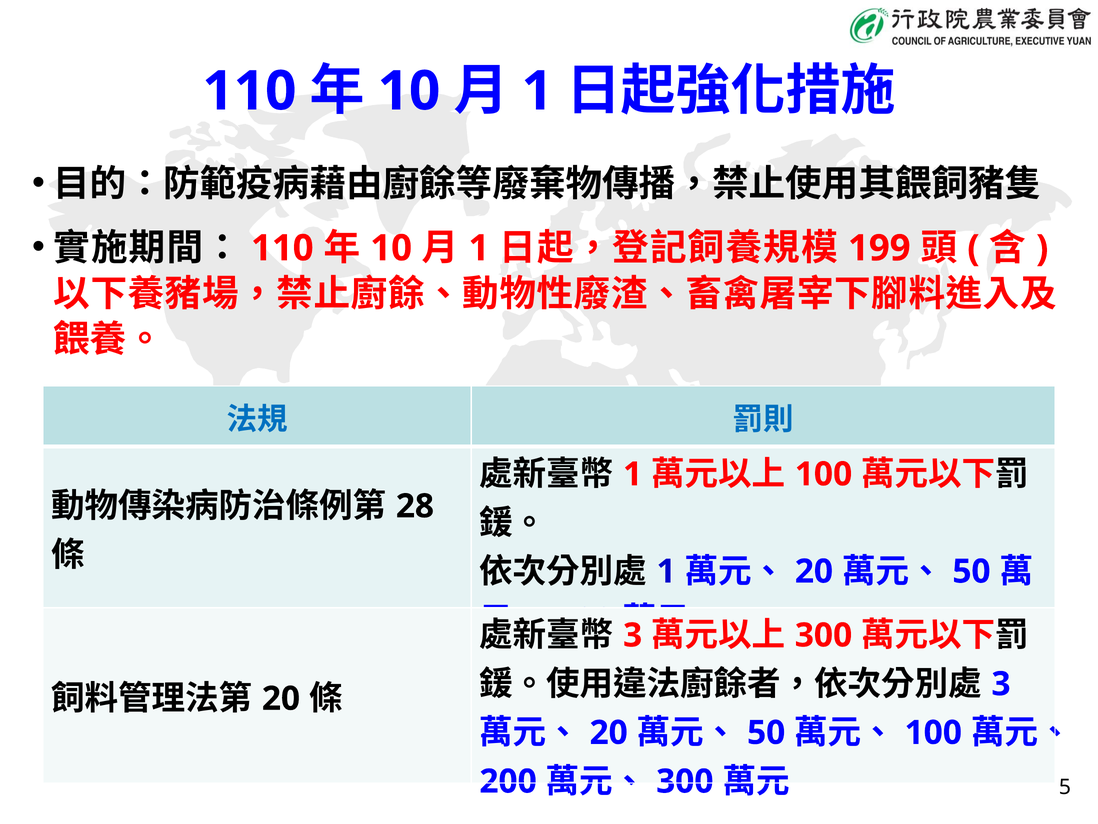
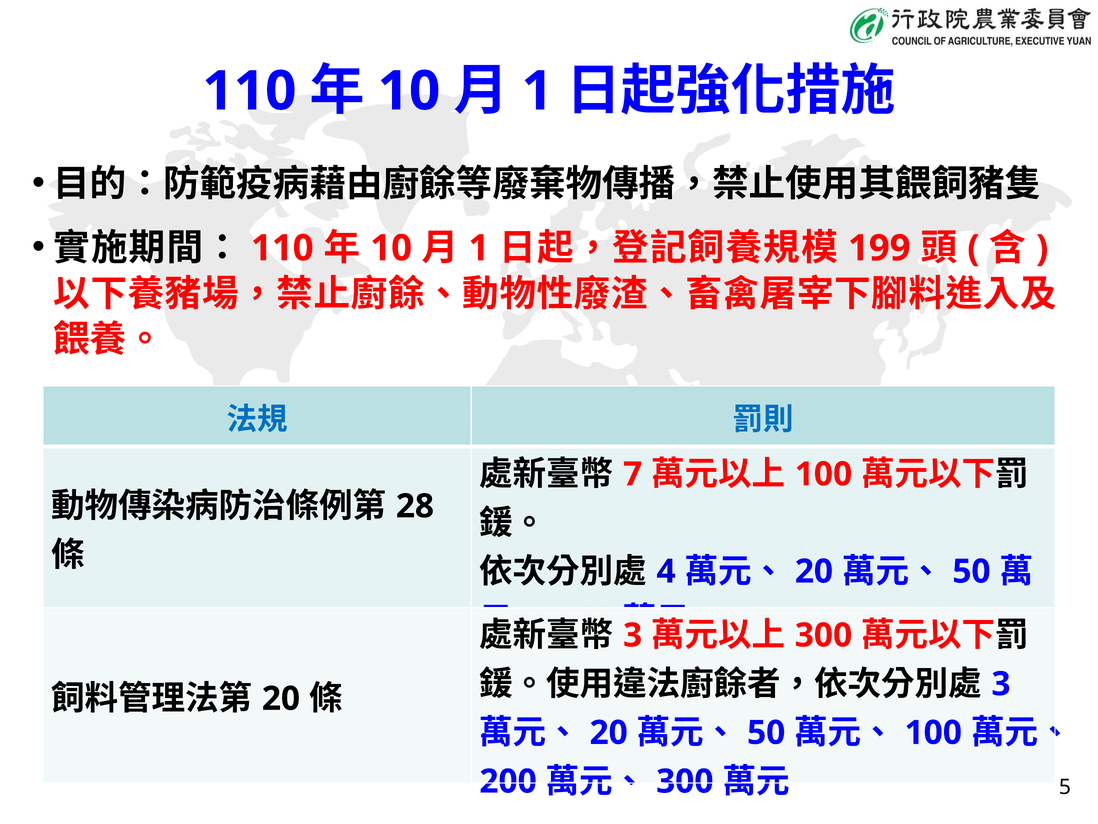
1 at (633, 474): 1 -> 7
1 at (666, 571): 1 -> 4
